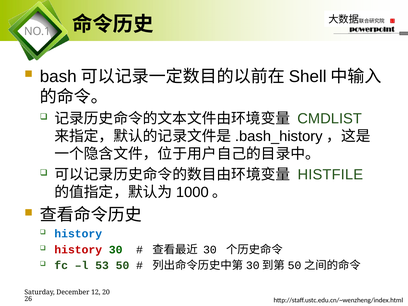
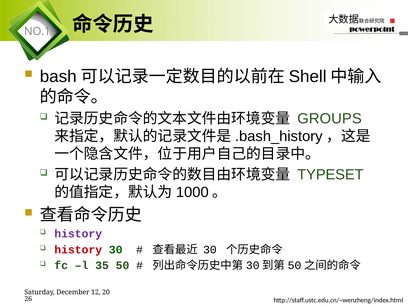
CMDLIST: CMDLIST -> GROUPS
HISTFILE: HISTFILE -> TYPESET
history at (78, 234) colour: blue -> purple
53: 53 -> 35
